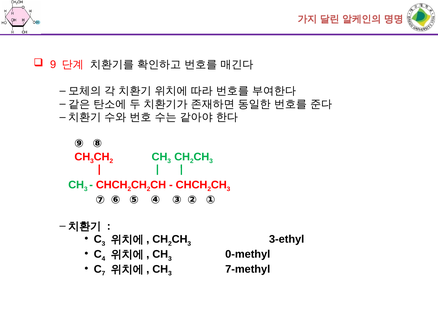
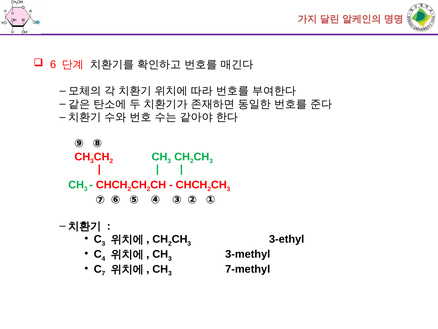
9: 9 -> 6
0-methyl: 0-methyl -> 3-methyl
